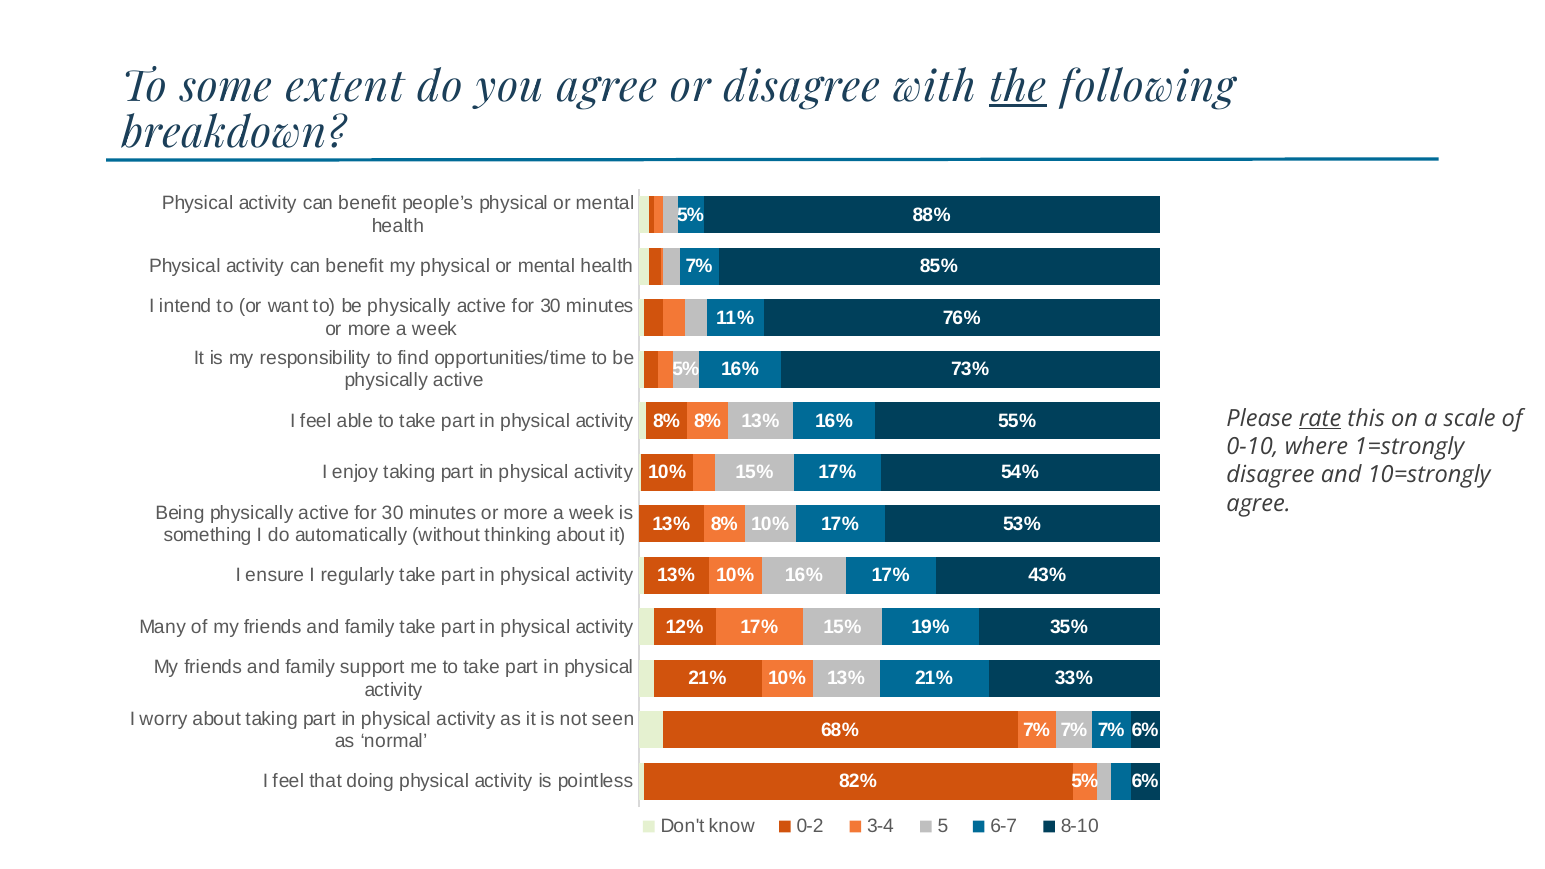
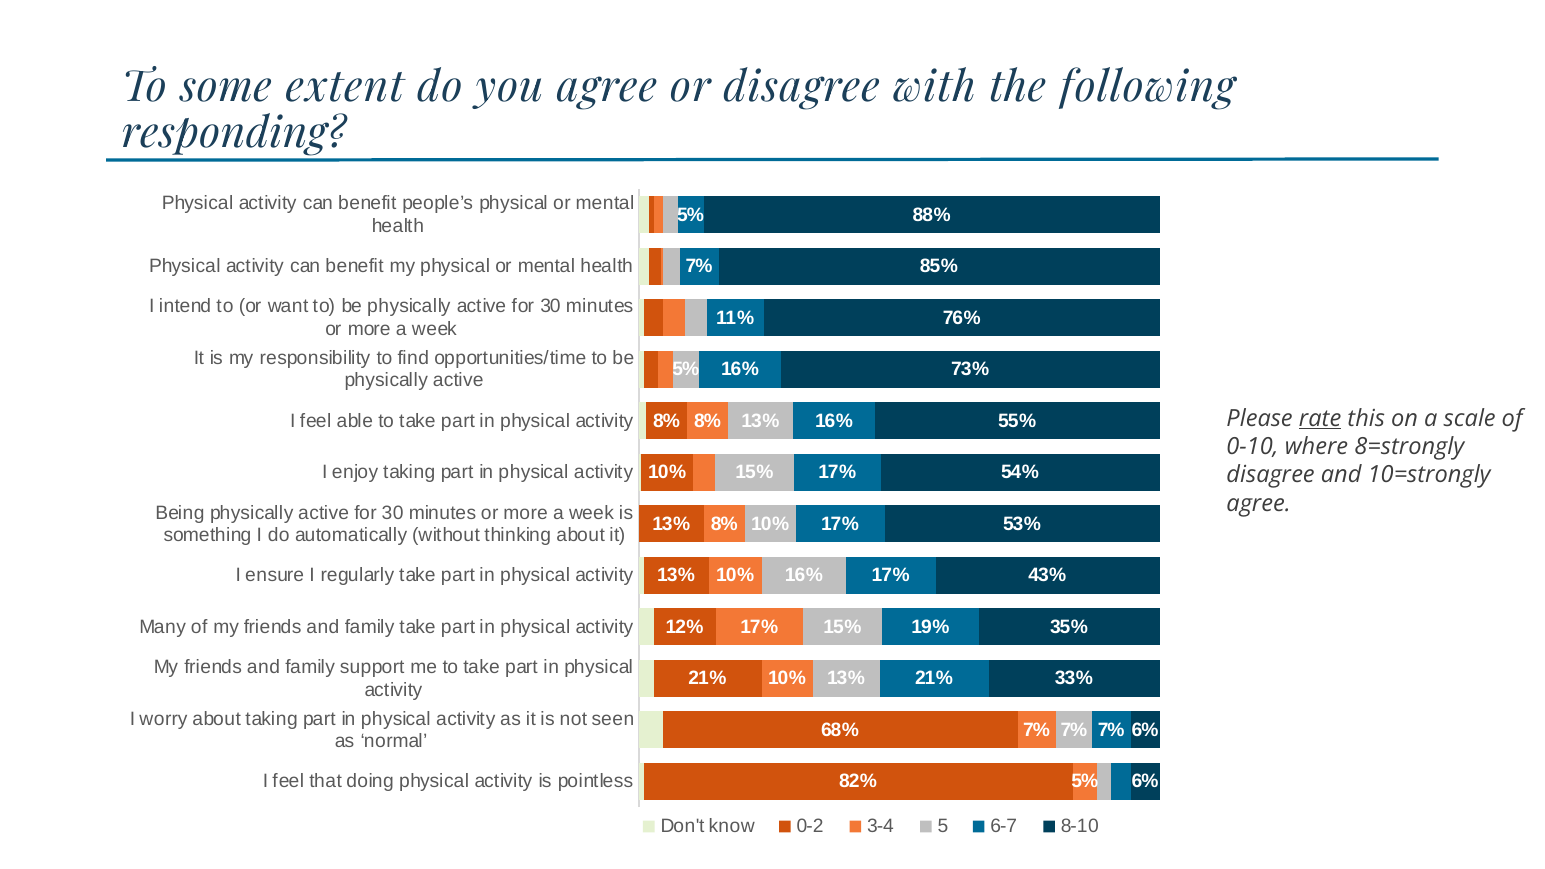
the underline: present -> none
breakdown: breakdown -> responding
1=strongly: 1=strongly -> 8=strongly
